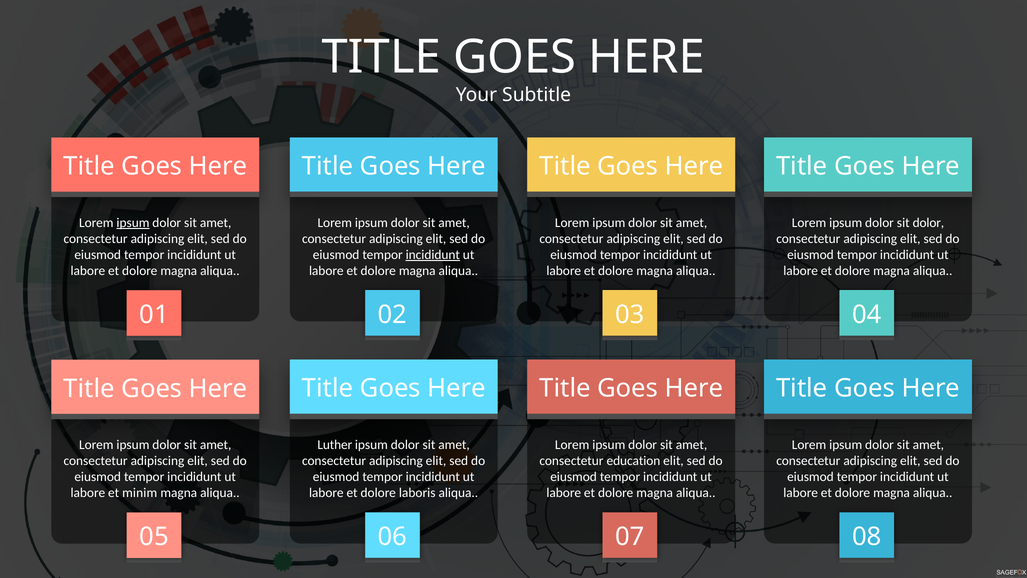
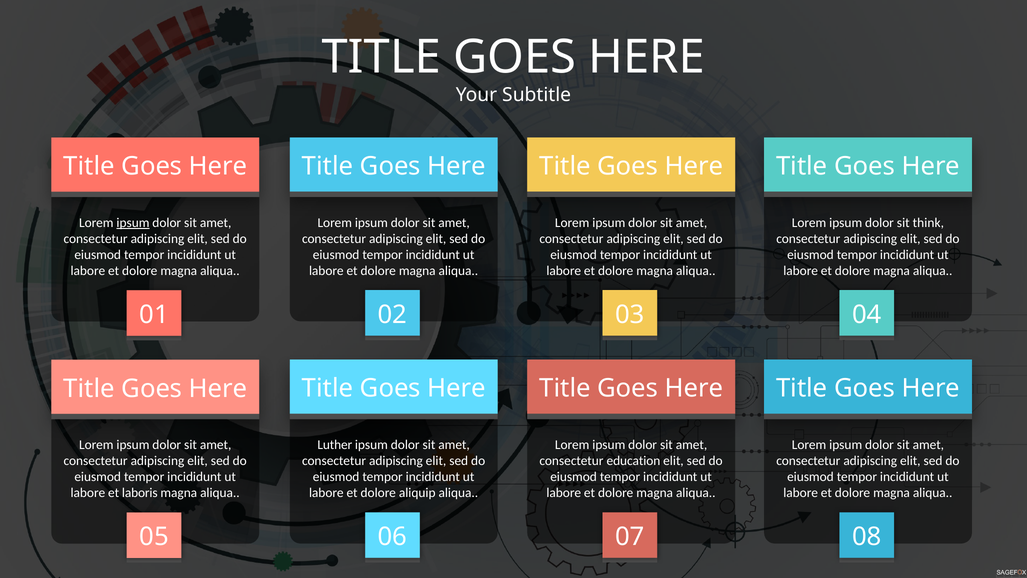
sit dolor: dolor -> think
incididunt at (433, 255) underline: present -> none
laboris: laboris -> aliquip
minim: minim -> laboris
